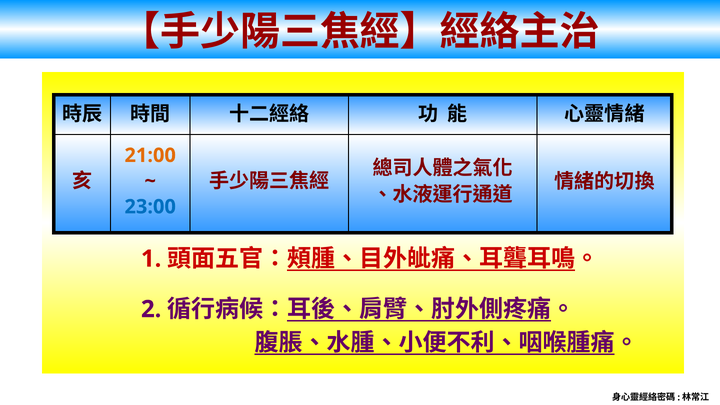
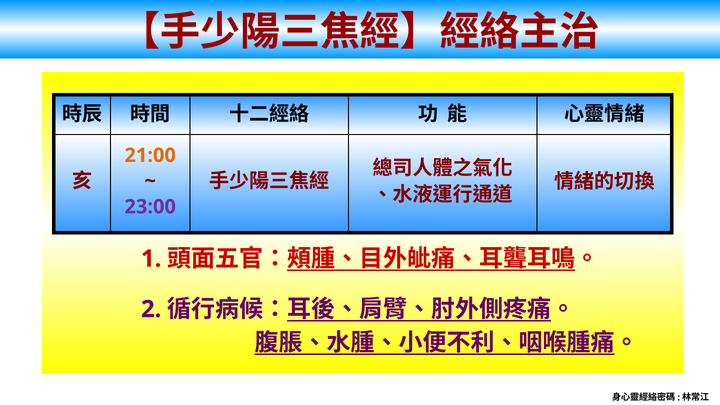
23:00 colour: blue -> purple
